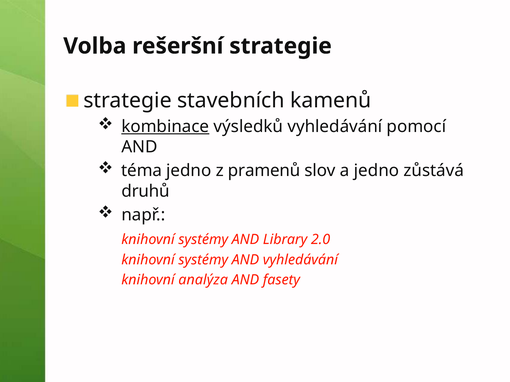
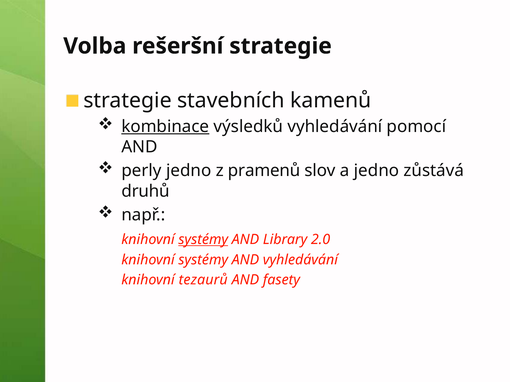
téma: téma -> perly
systémy at (203, 240) underline: none -> present
analýza: analýza -> tezaurů
